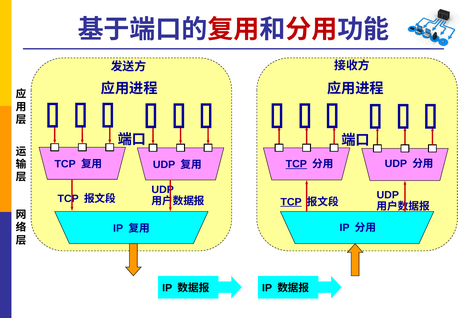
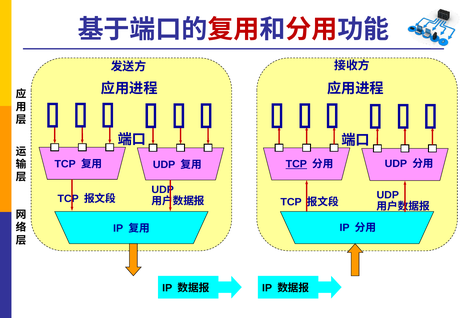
TCP at (291, 202) underline: present -> none
